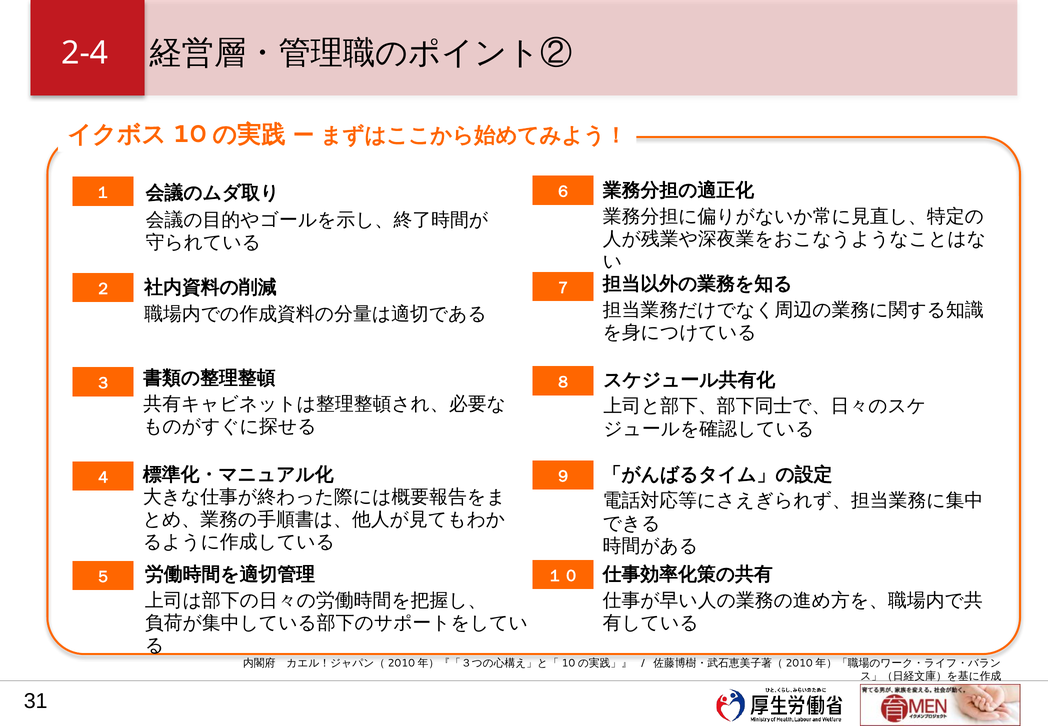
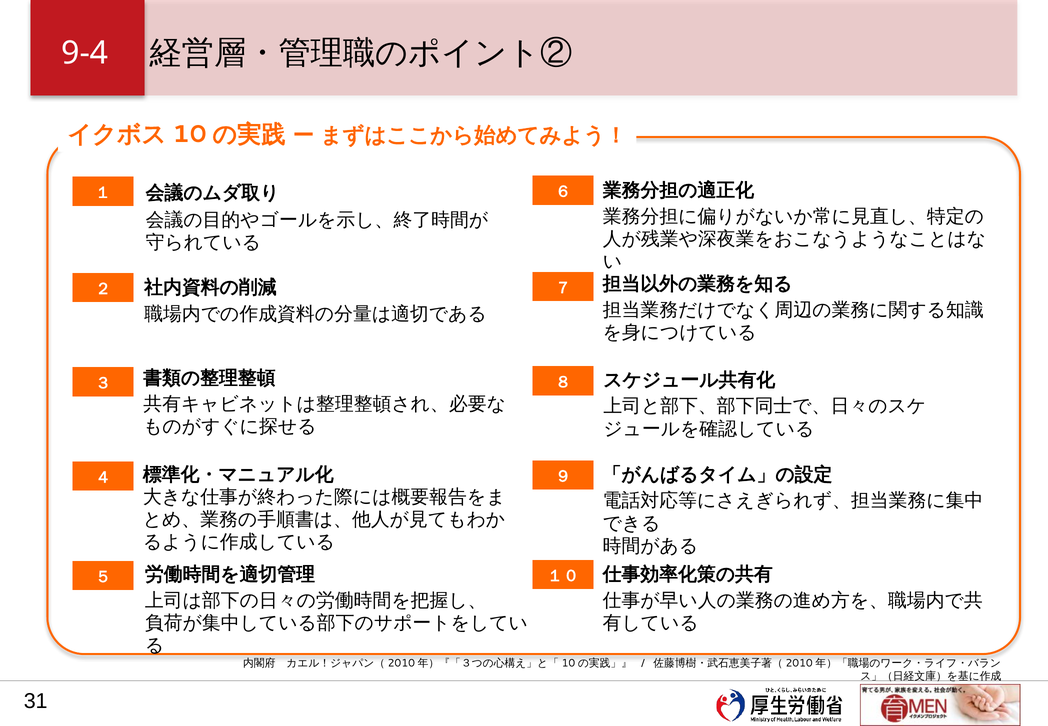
2-4: 2-4 -> 9-4
